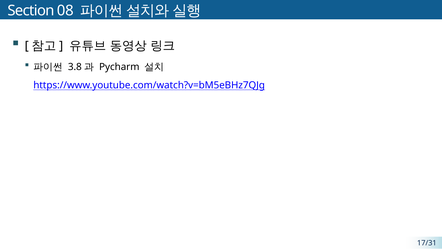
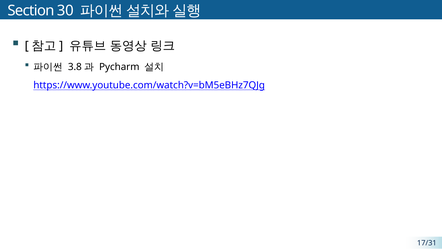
08: 08 -> 30
